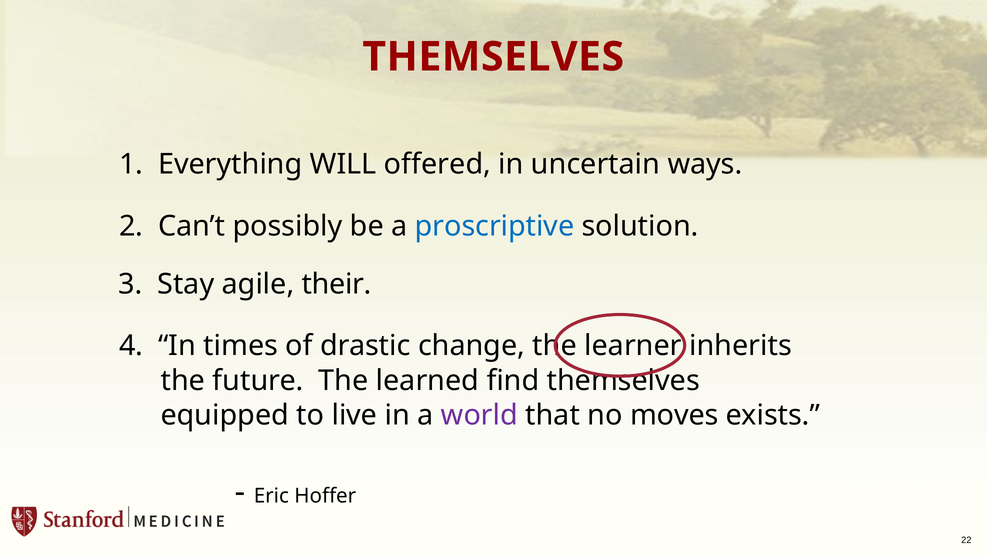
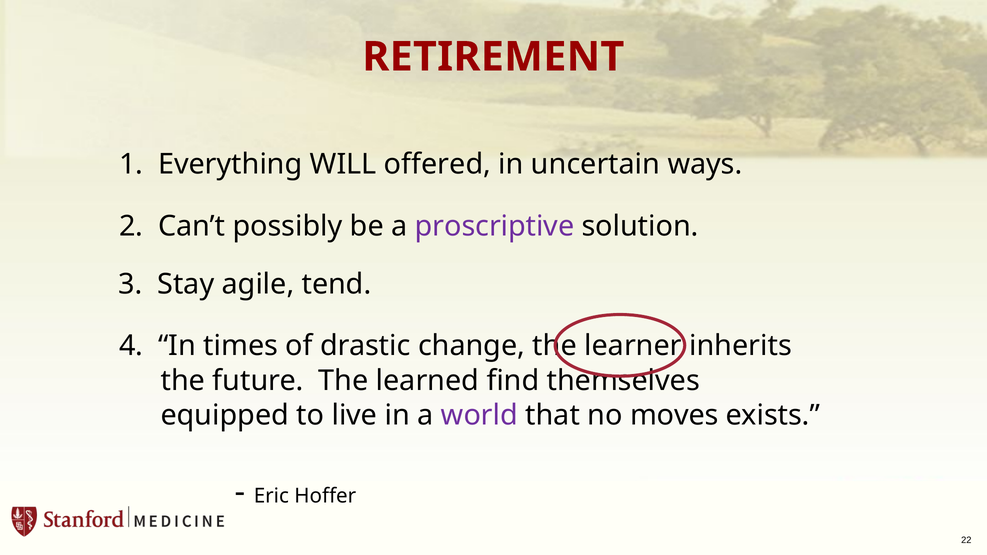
THEMSELVES at (493, 57): THEMSELVES -> RETIREMENT
proscriptive colour: blue -> purple
their: their -> tend
